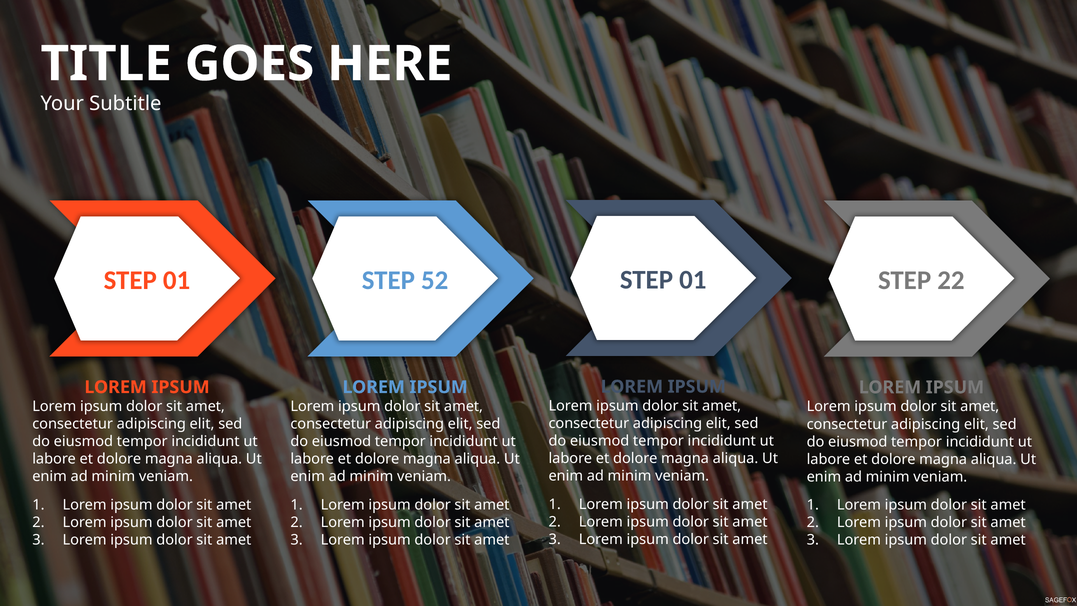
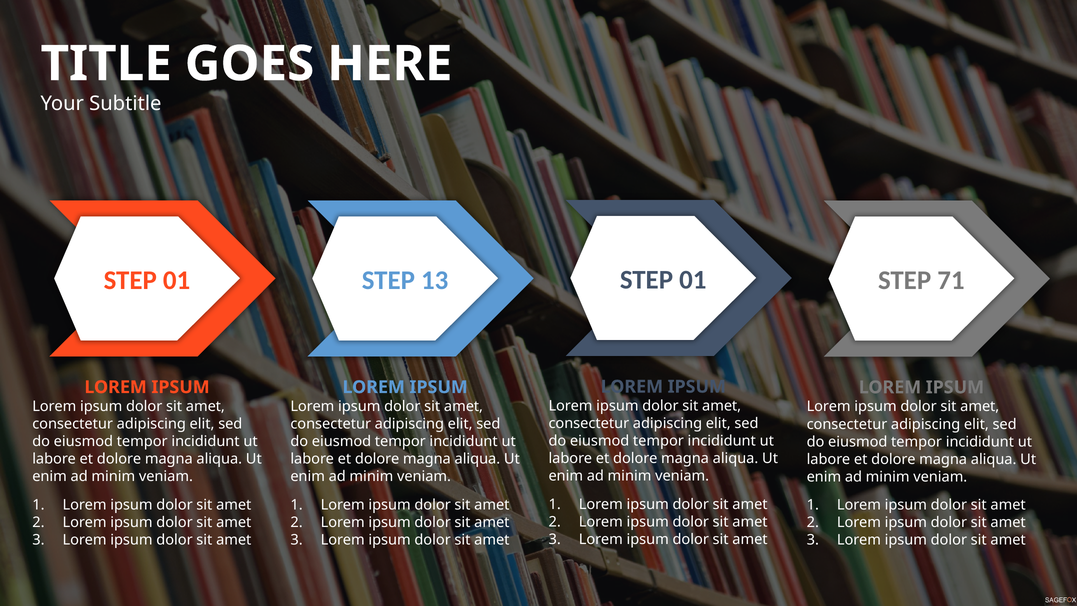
52: 52 -> 13
22: 22 -> 71
